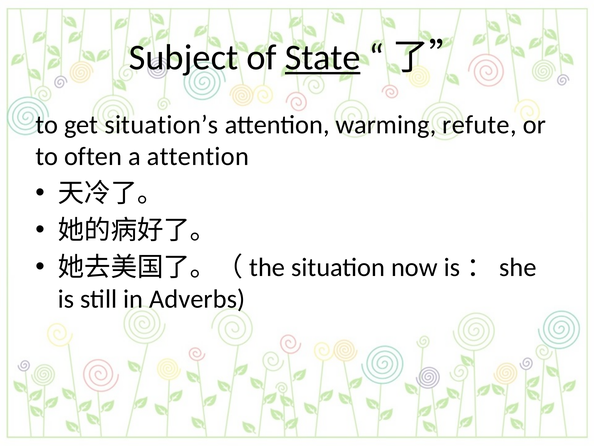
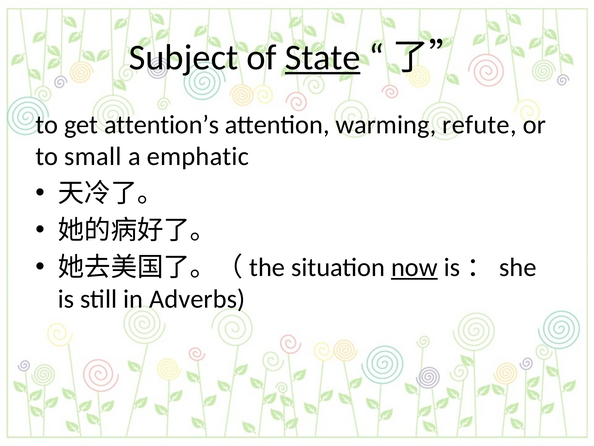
situation’s: situation’s -> attention’s
often: often -> small
a attention: attention -> emphatic
now underline: none -> present
